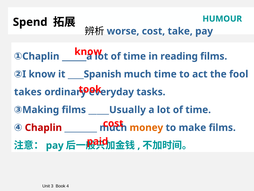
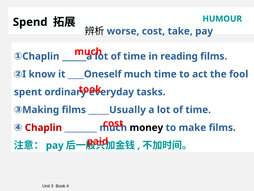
know at (88, 52): know -> much
____Spanish: ____Spanish -> ____Oneself
takes: takes -> spent
money colour: orange -> black
